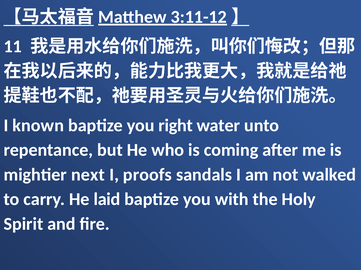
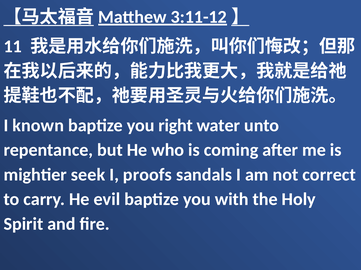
next: next -> seek
walked: walked -> correct
laid: laid -> evil
